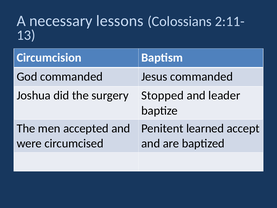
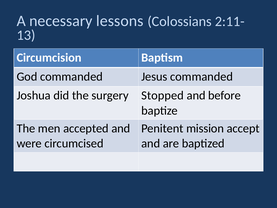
leader: leader -> before
learned: learned -> mission
